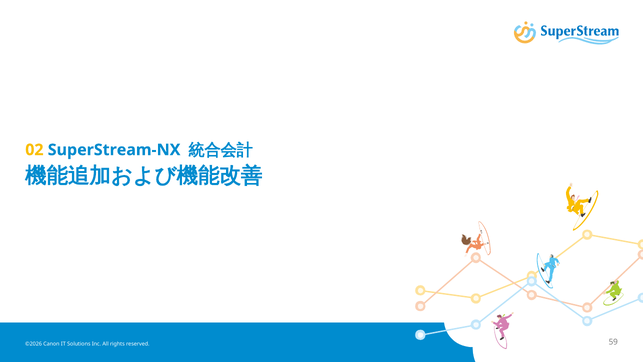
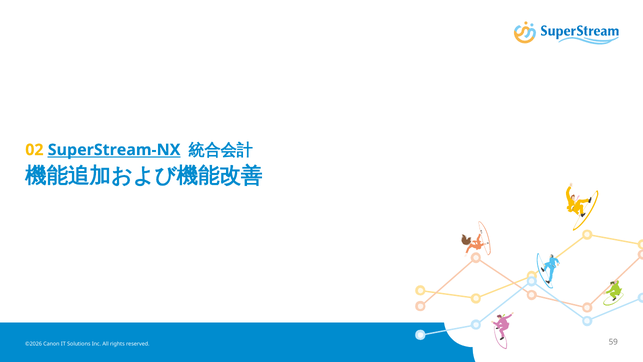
SuperStream-NX underline: none -> present
